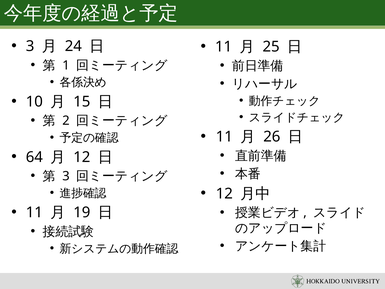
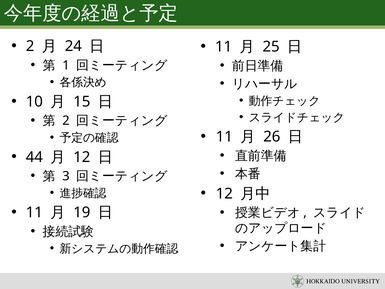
3 at (30, 46): 3 -> 2
64: 64 -> 44
